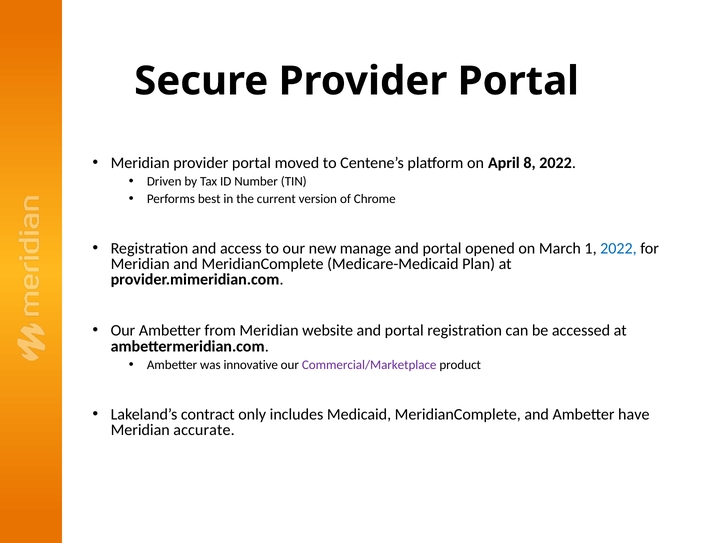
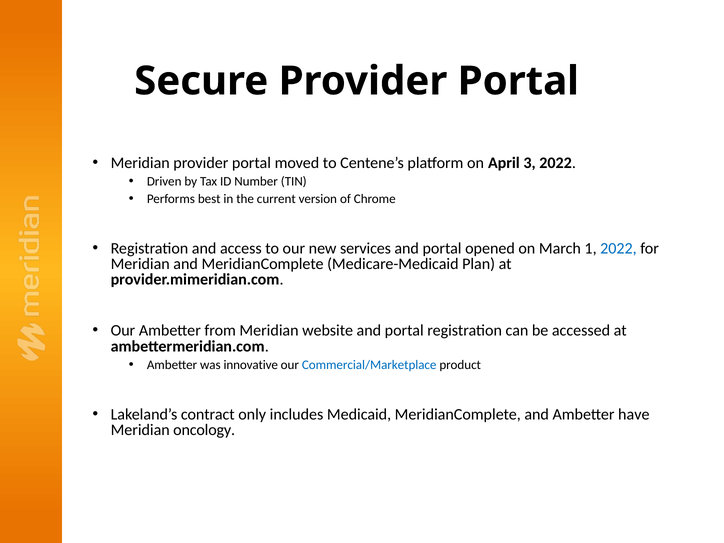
8: 8 -> 3
manage: manage -> services
Commercial/Marketplace colour: purple -> blue
accurate: accurate -> oncology
